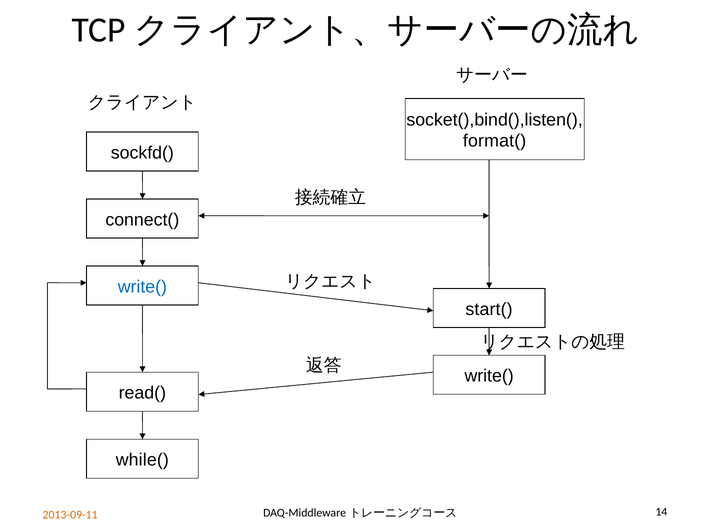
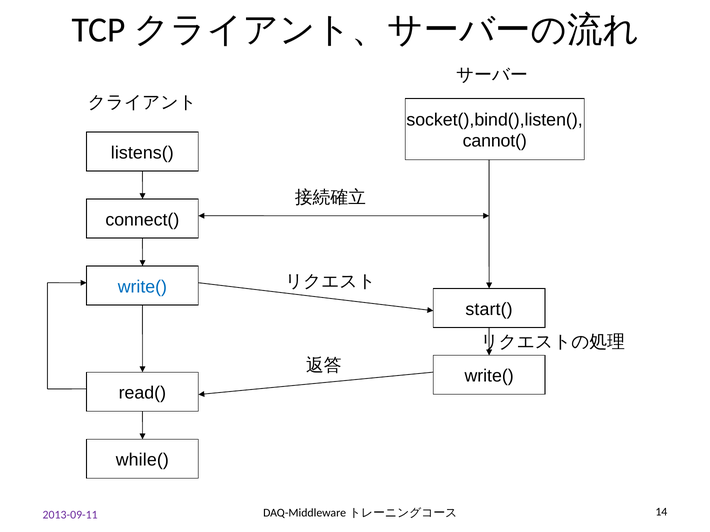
format(: format( -> cannot(
sockfd(: sockfd( -> listens(
2013-09-11 colour: orange -> purple
